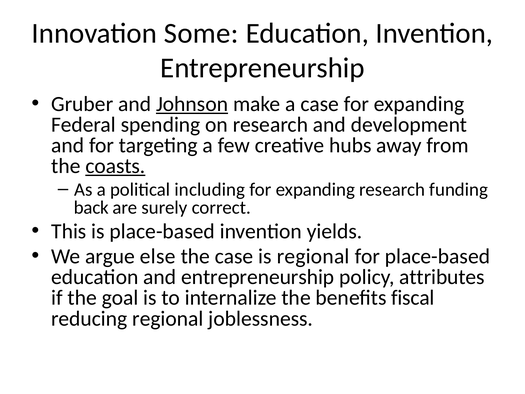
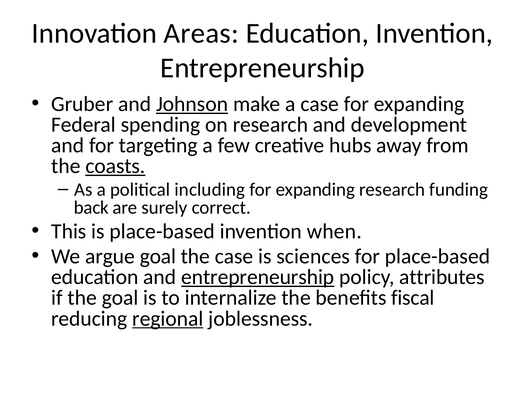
Some: Some -> Areas
yields: yields -> when
argue else: else -> goal
is regional: regional -> sciences
entrepreneurship at (258, 277) underline: none -> present
regional at (168, 318) underline: none -> present
